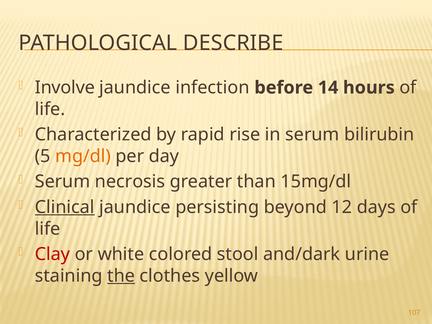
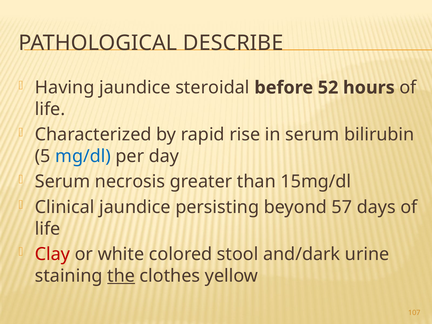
Involve: Involve -> Having
infection: infection -> steroidal
14: 14 -> 52
mg/dl colour: orange -> blue
Clinical underline: present -> none
12: 12 -> 57
